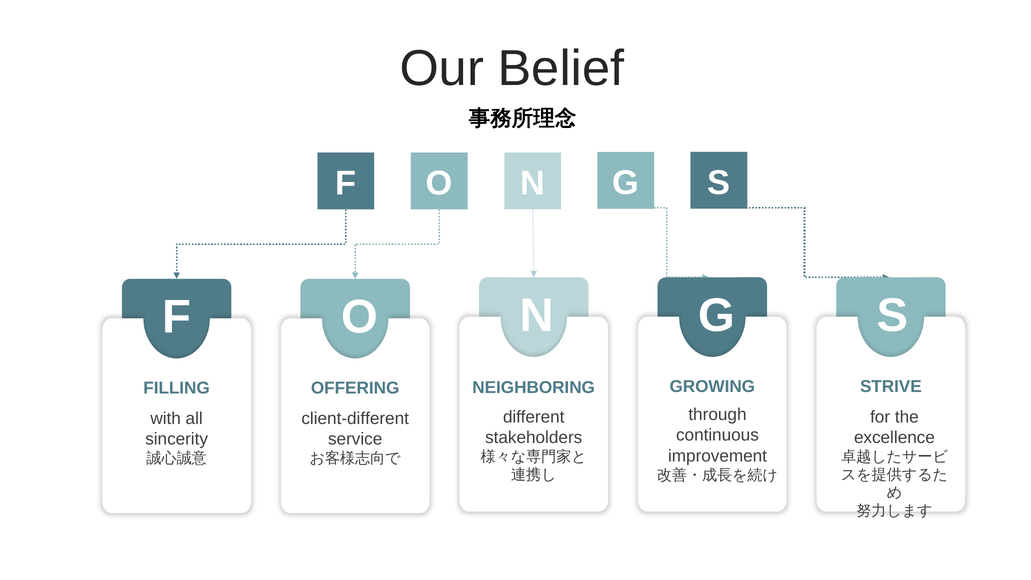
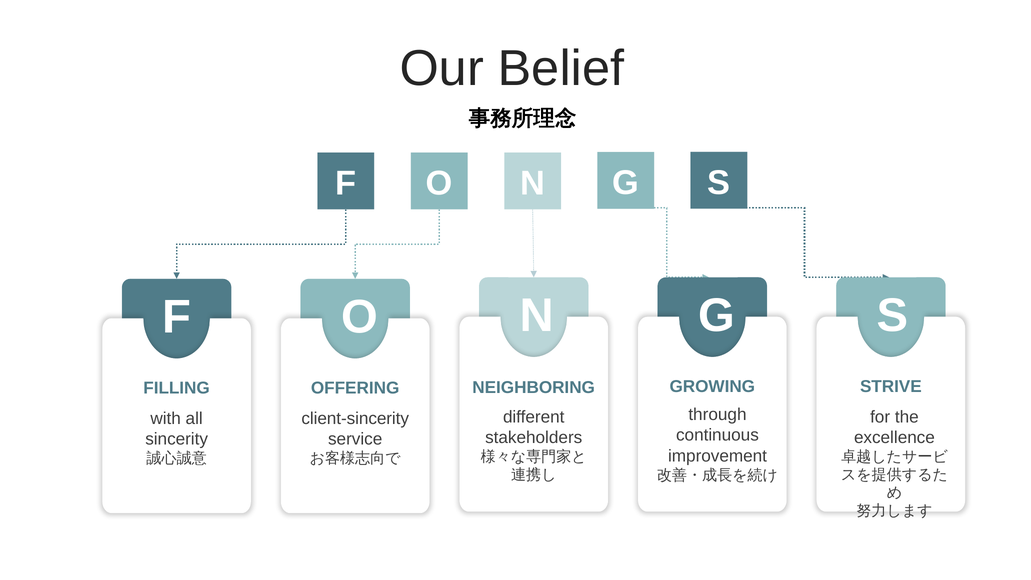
client-different: client-different -> client-sincerity
